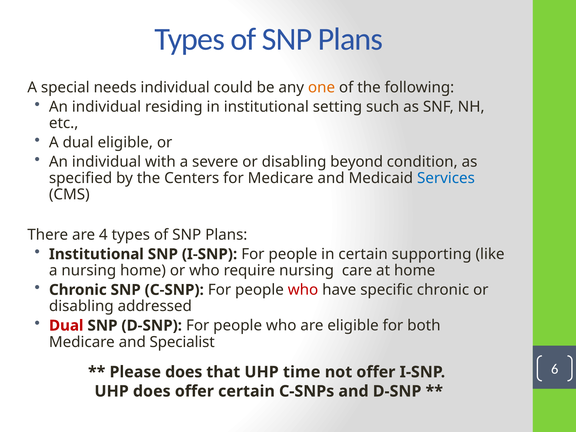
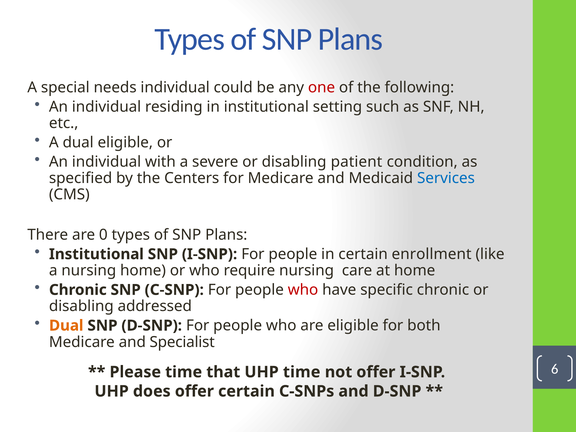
one colour: orange -> red
beyond: beyond -> patient
4: 4 -> 0
supporting: supporting -> enrollment
Dual at (66, 326) colour: red -> orange
Please does: does -> time
